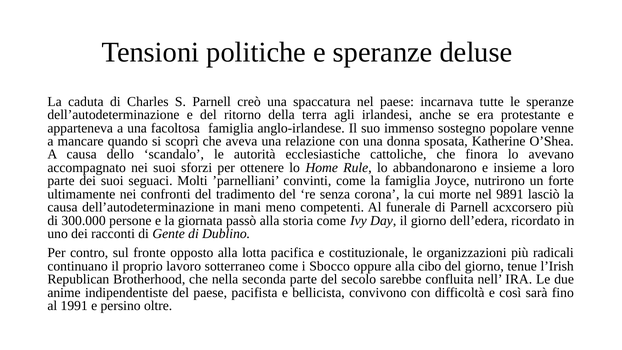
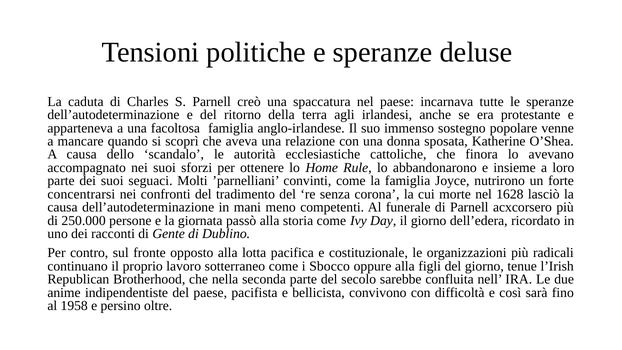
ultimamente: ultimamente -> concentrarsi
9891: 9891 -> 1628
300.000: 300.000 -> 250.000
cibo: cibo -> figli
1991: 1991 -> 1958
